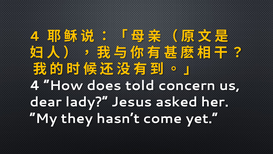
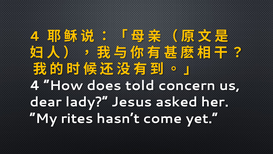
they: they -> rites
